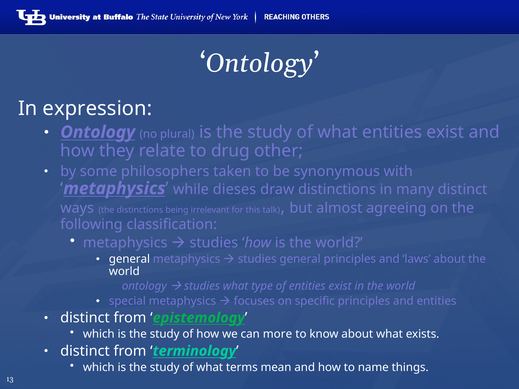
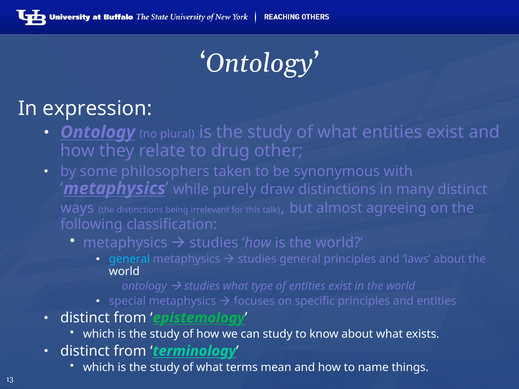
dieses: dieses -> purely
general at (129, 259) colour: white -> light blue
can more: more -> study
